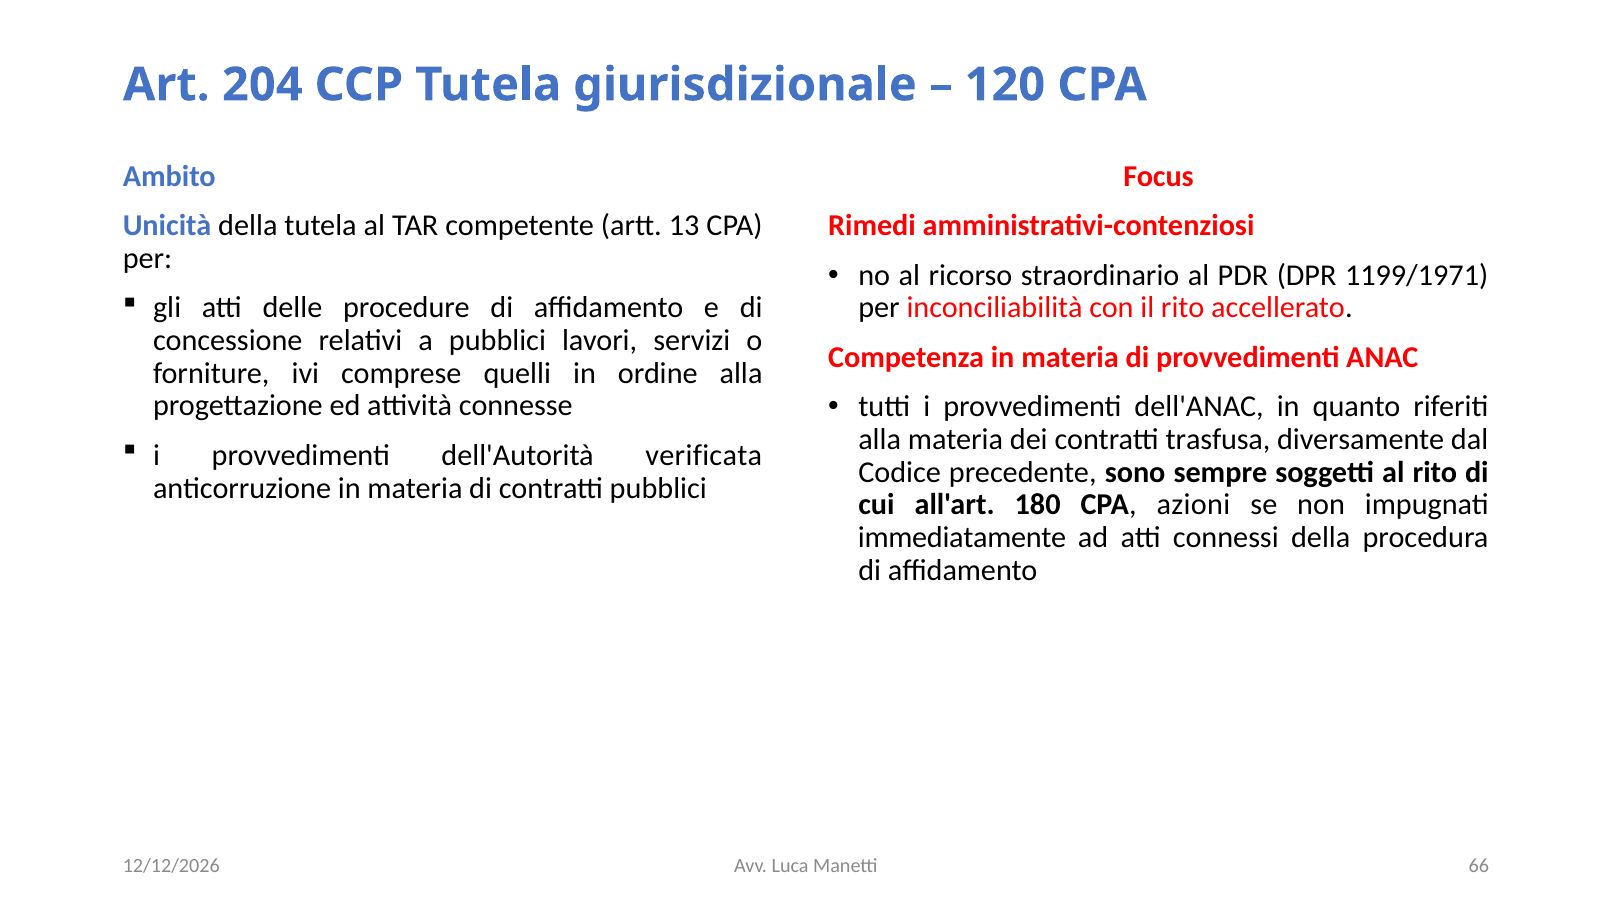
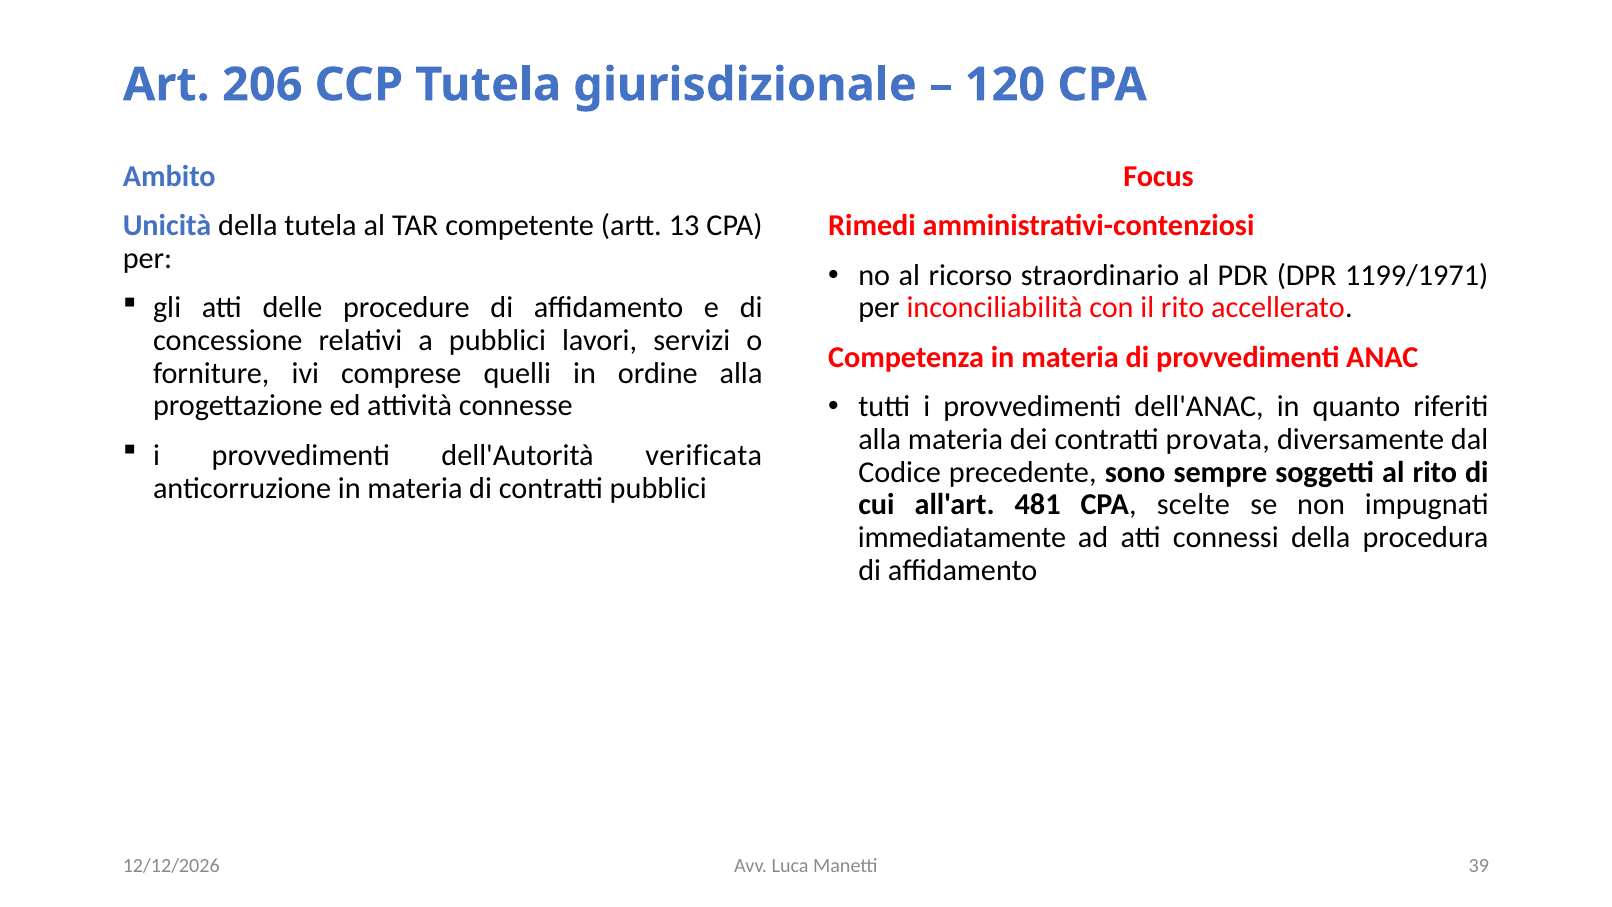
204: 204 -> 206
trasfusa: trasfusa -> provata
180: 180 -> 481
azioni: azioni -> scelte
66: 66 -> 39
